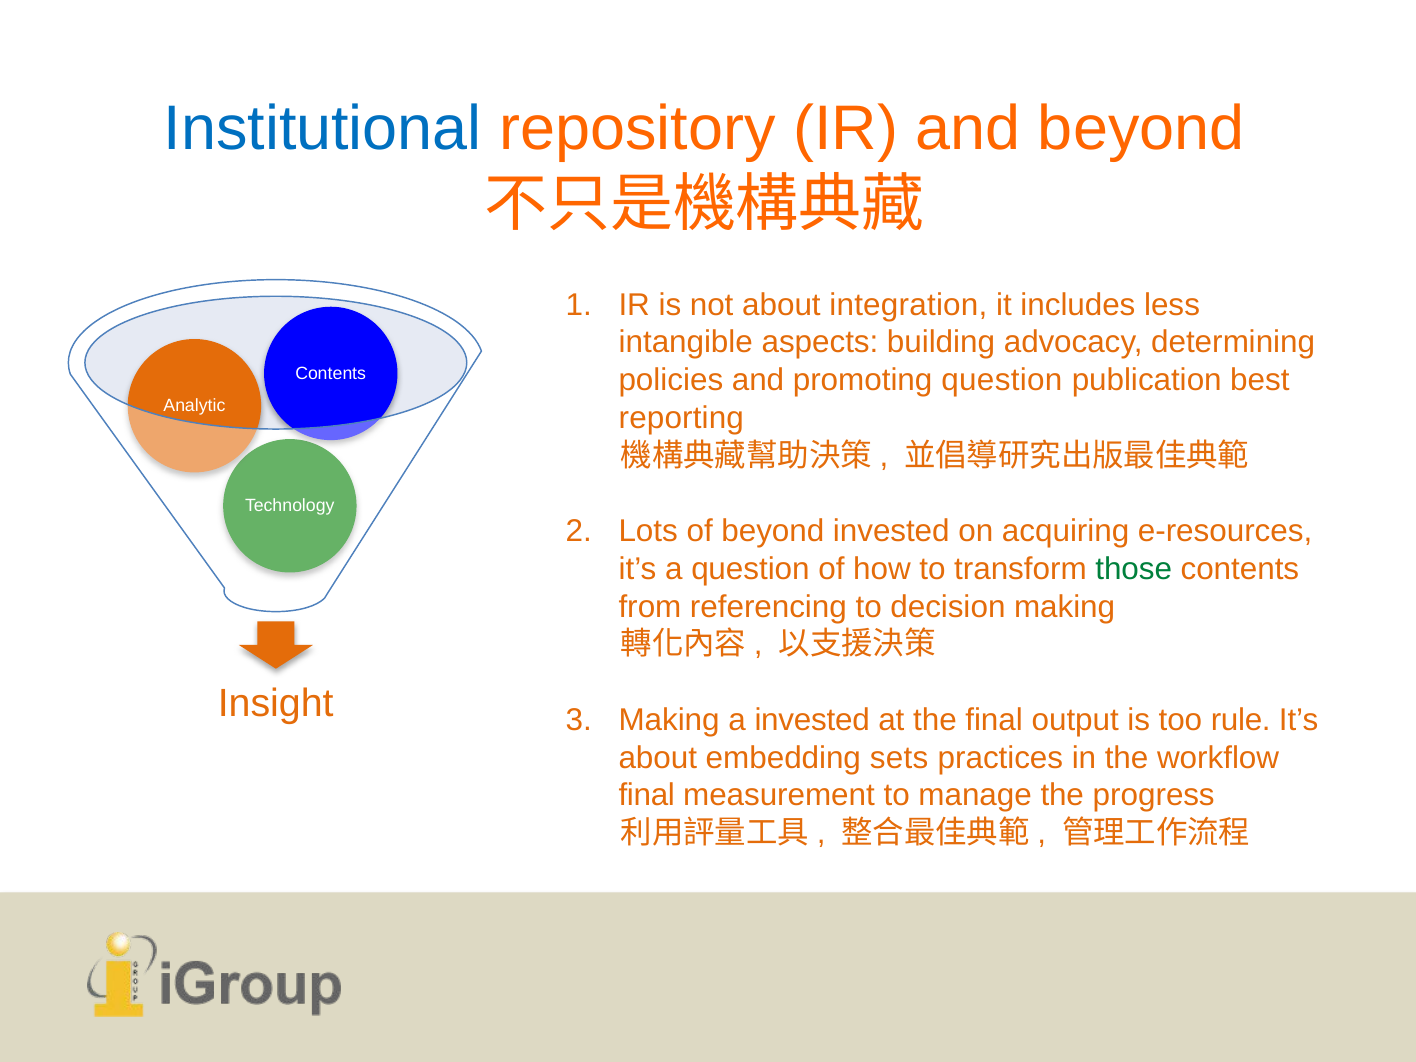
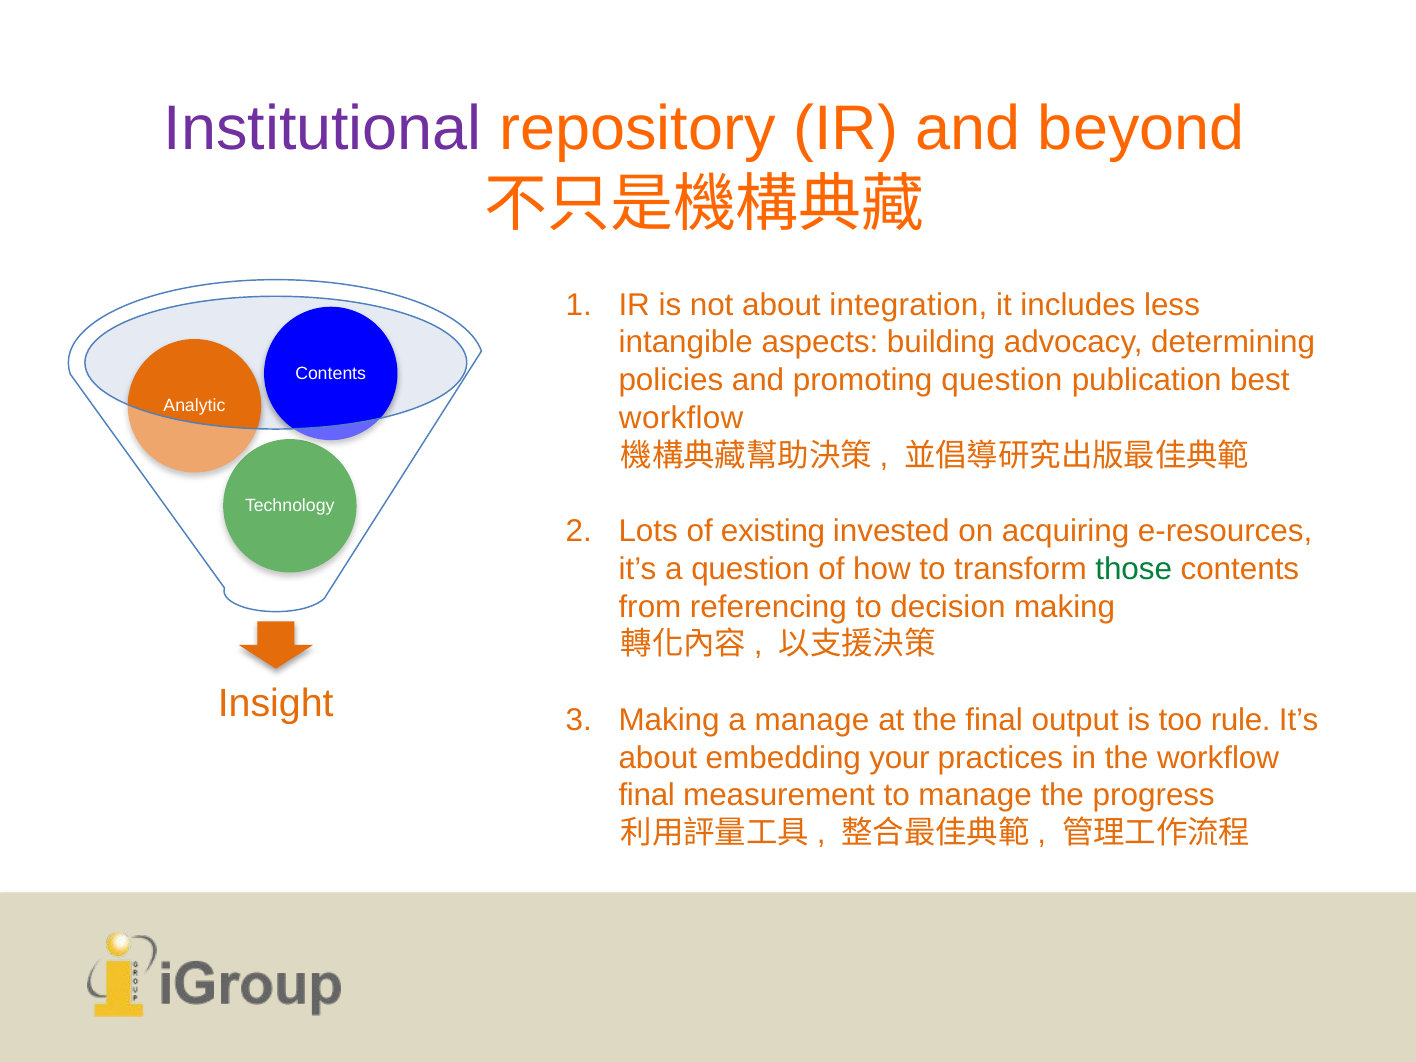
Institutional colour: blue -> purple
reporting at (681, 418): reporting -> workflow
of beyond: beyond -> existing
a invested: invested -> manage
sets: sets -> your
